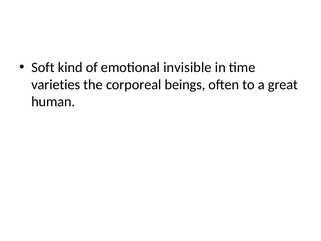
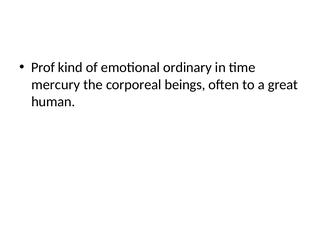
Soft: Soft -> Prof
invisible: invisible -> ordinary
varieties: varieties -> mercury
